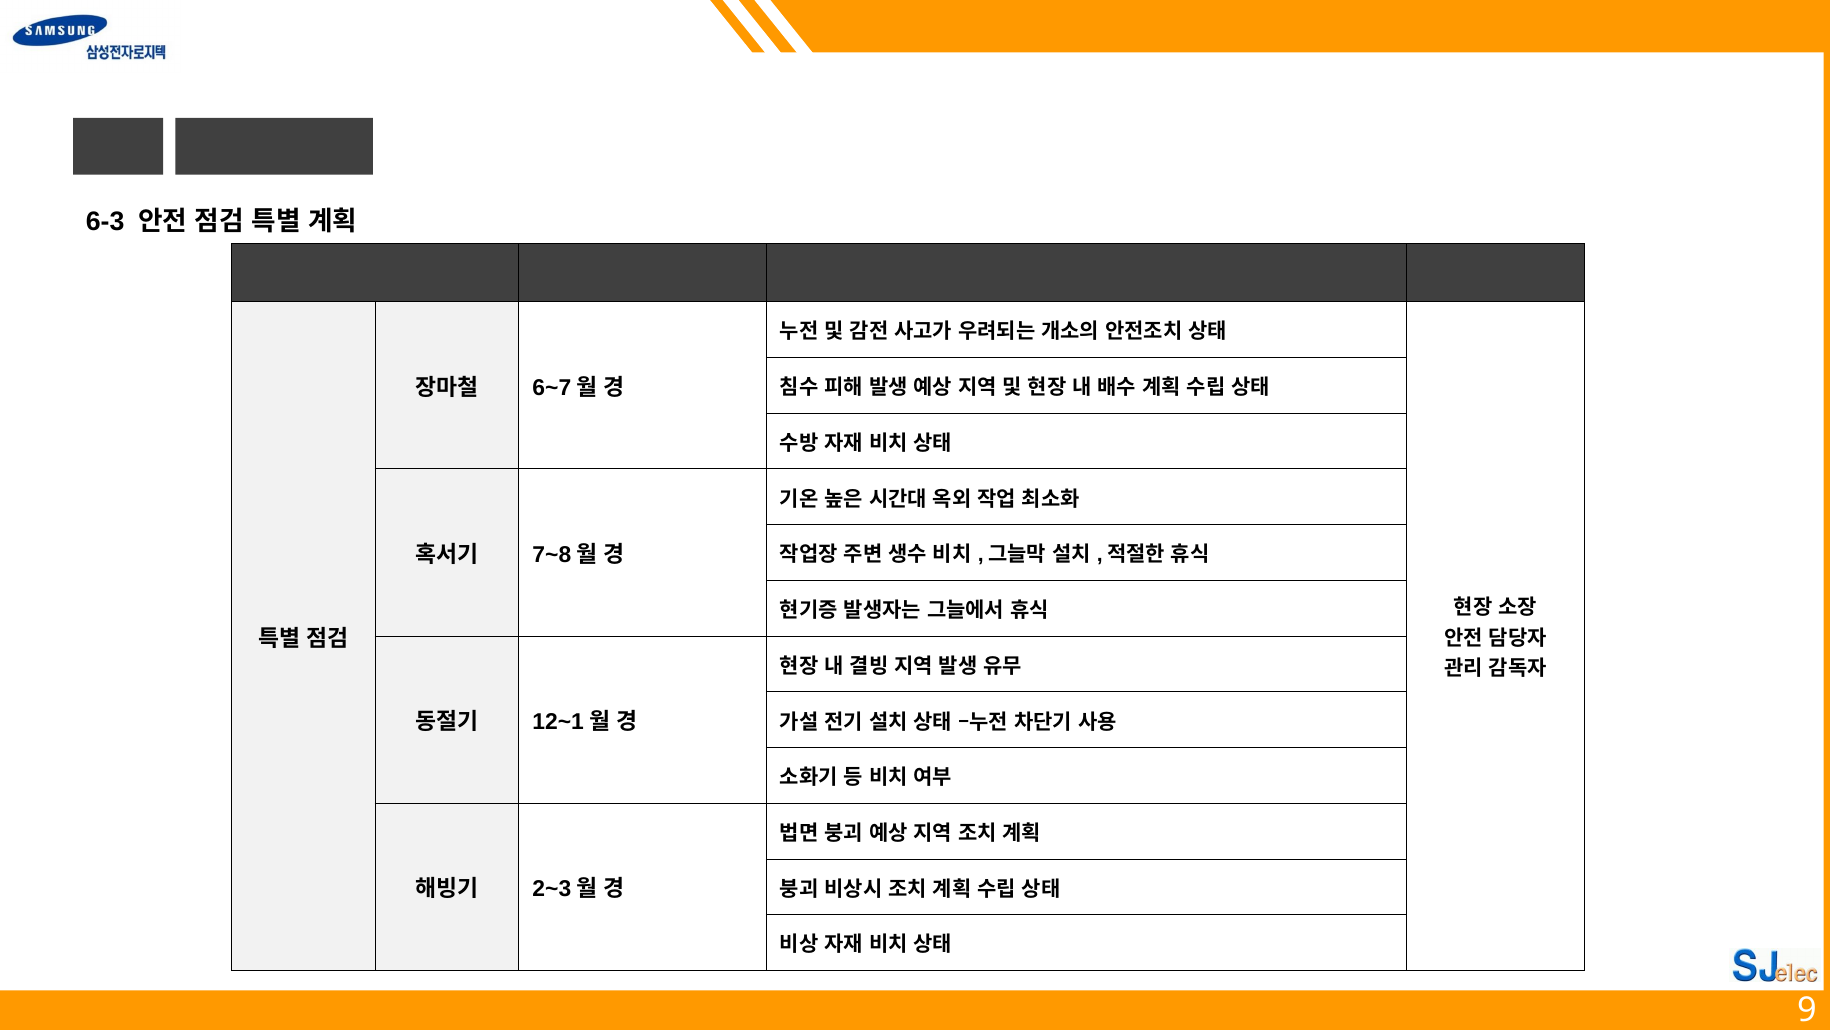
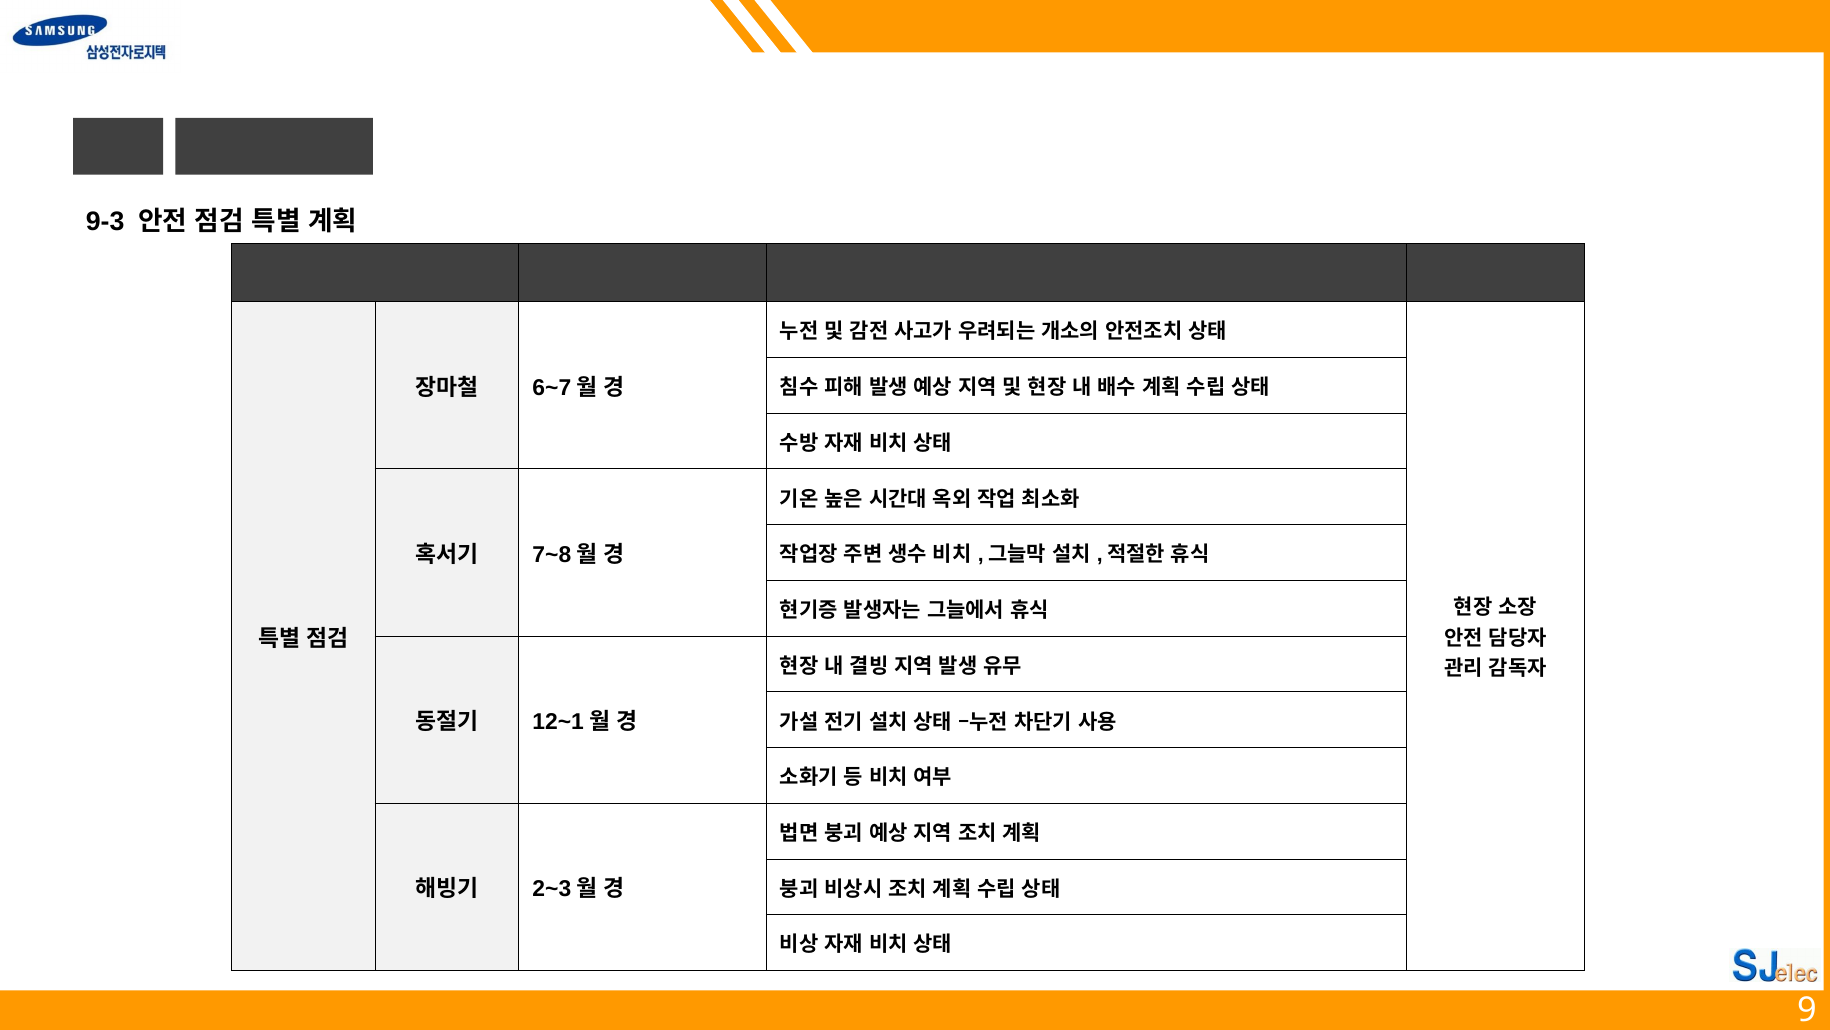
6-3: 6-3 -> 9-3
